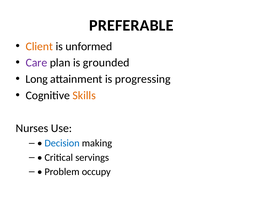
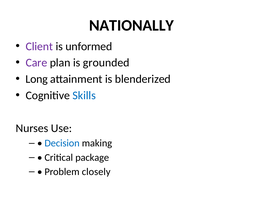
PREFERABLE: PREFERABLE -> NATIONALLY
Client colour: orange -> purple
progressing: progressing -> blenderized
Skills colour: orange -> blue
servings: servings -> package
occupy: occupy -> closely
